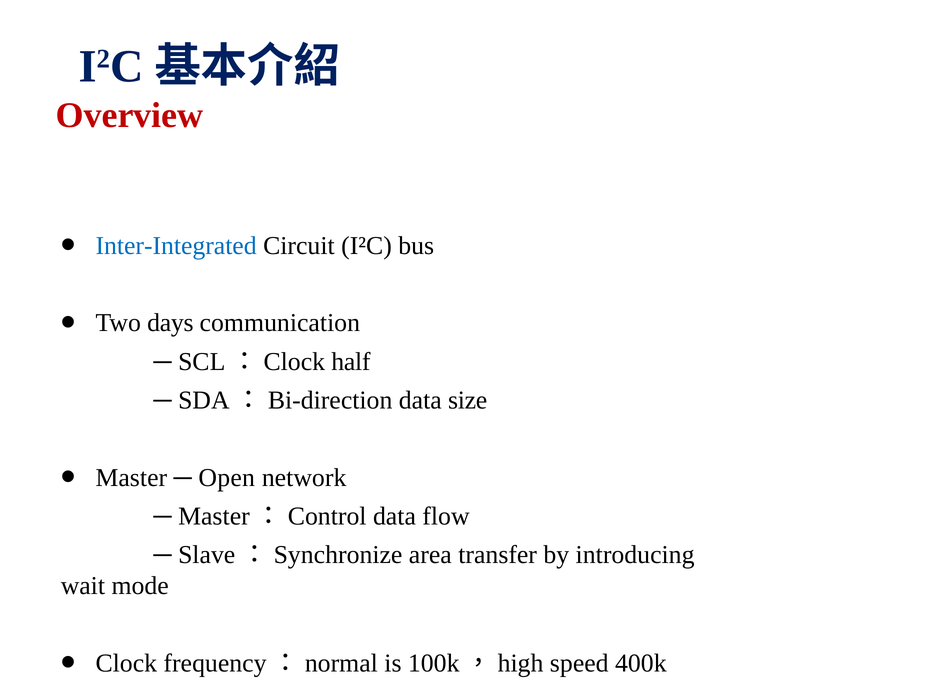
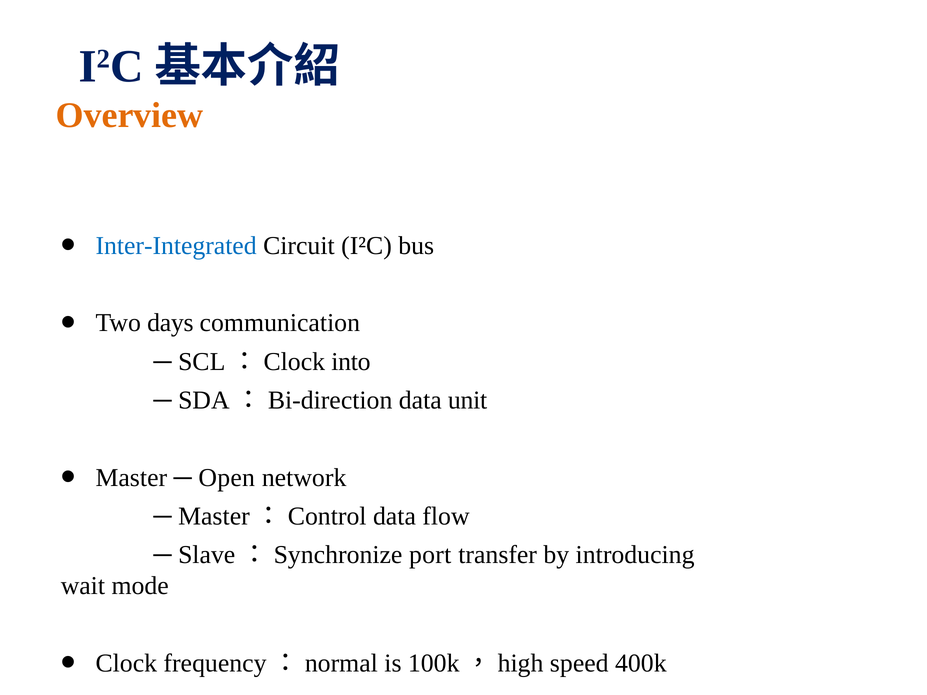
Overview colour: red -> orange
half: half -> into
size: size -> unit
area: area -> port
